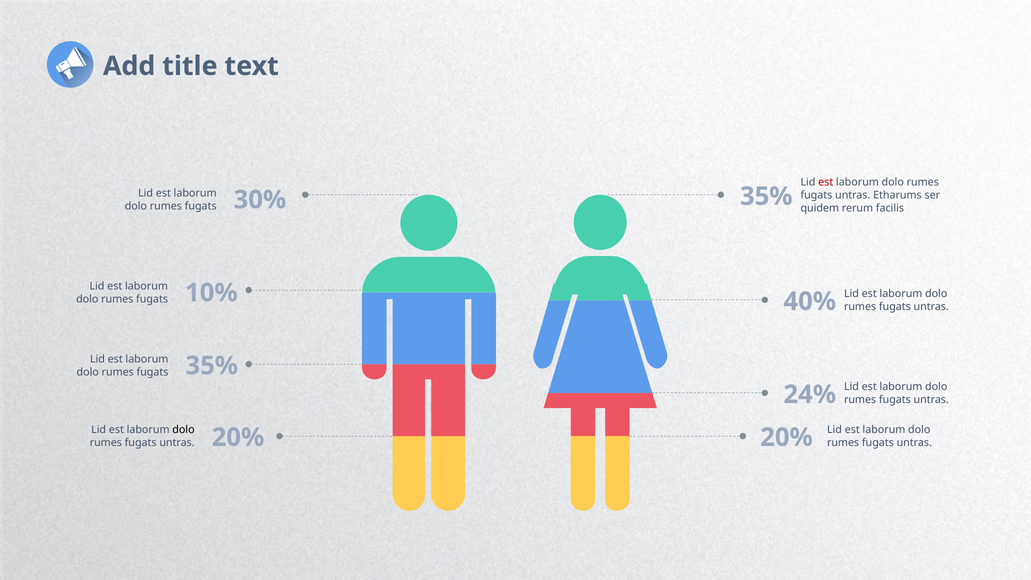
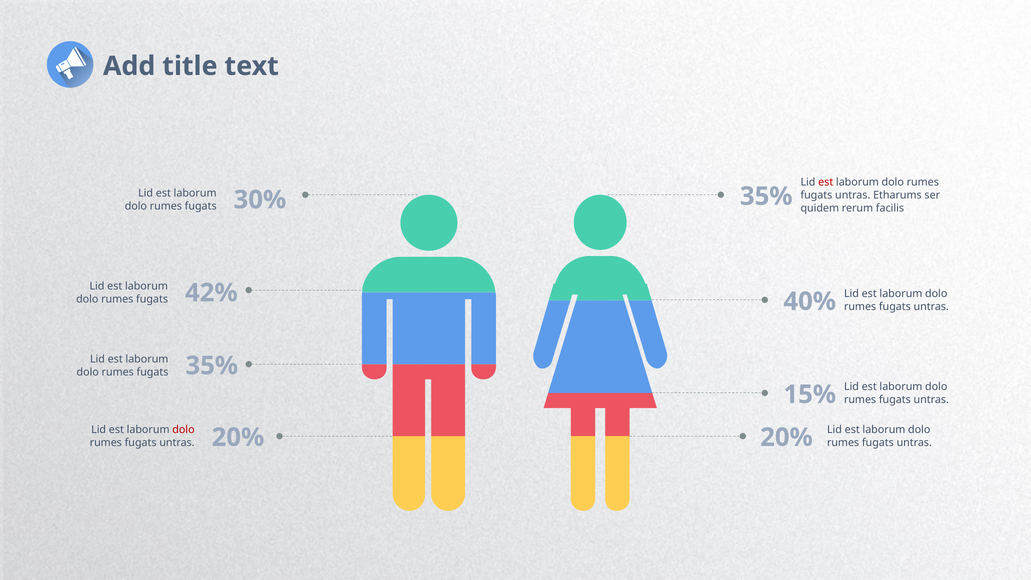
10%: 10% -> 42%
24%: 24% -> 15%
dolo at (183, 430) colour: black -> red
